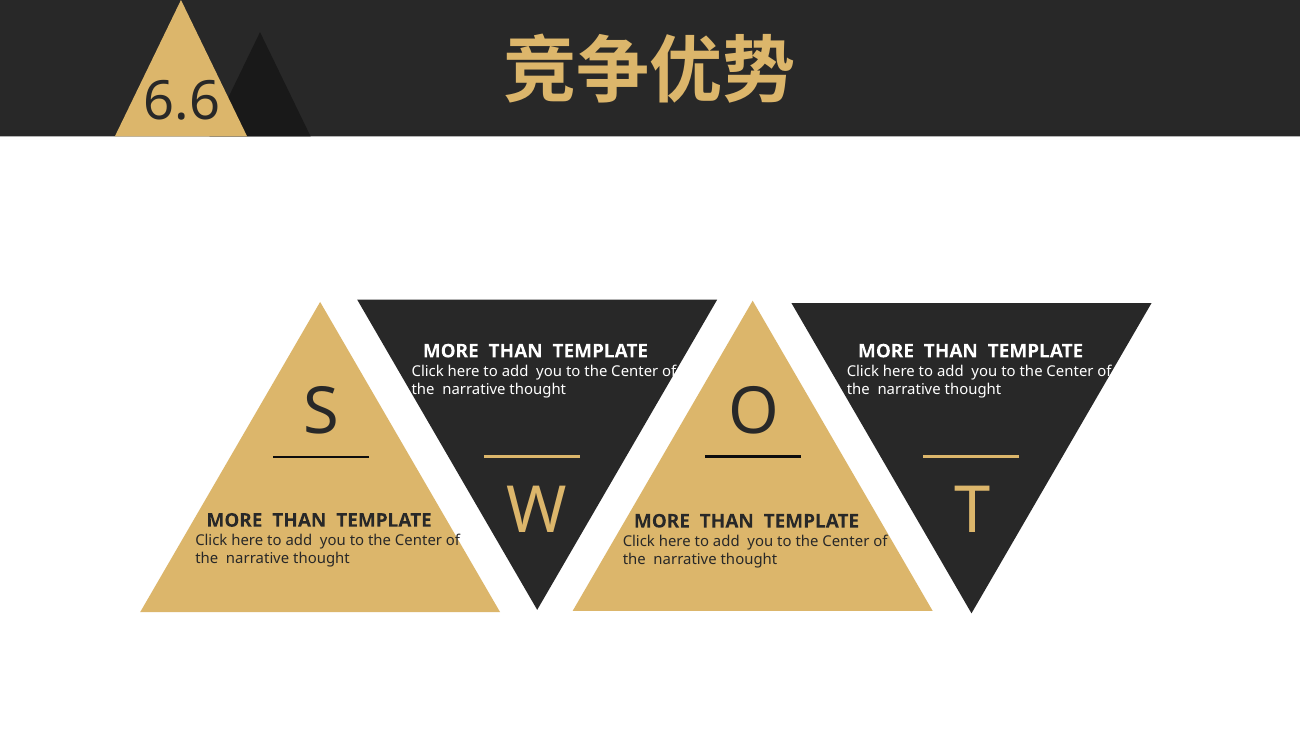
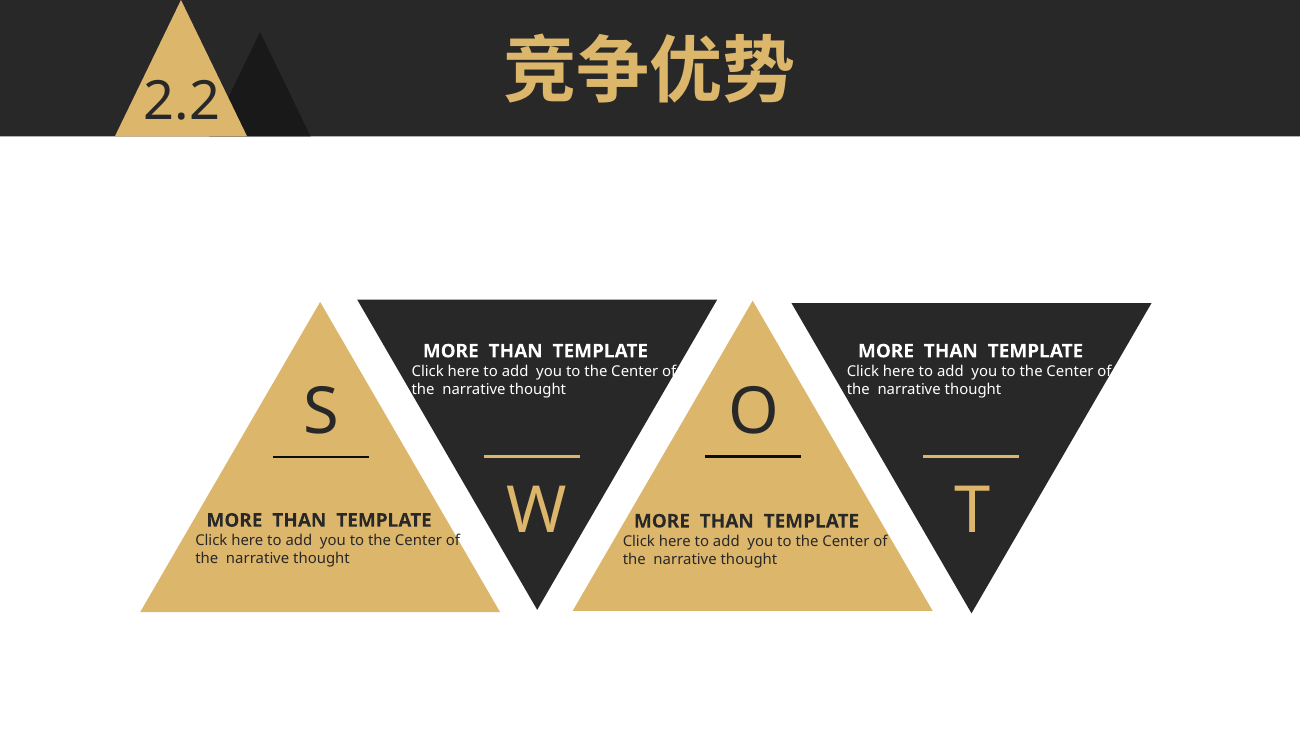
6.6: 6.6 -> 2.2
